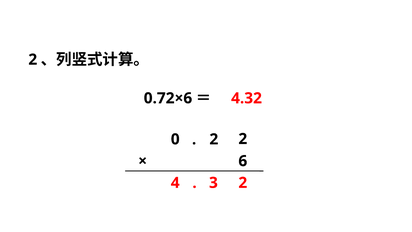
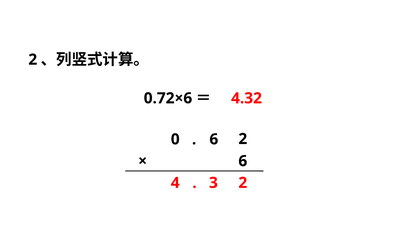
0 2: 2 -> 6
